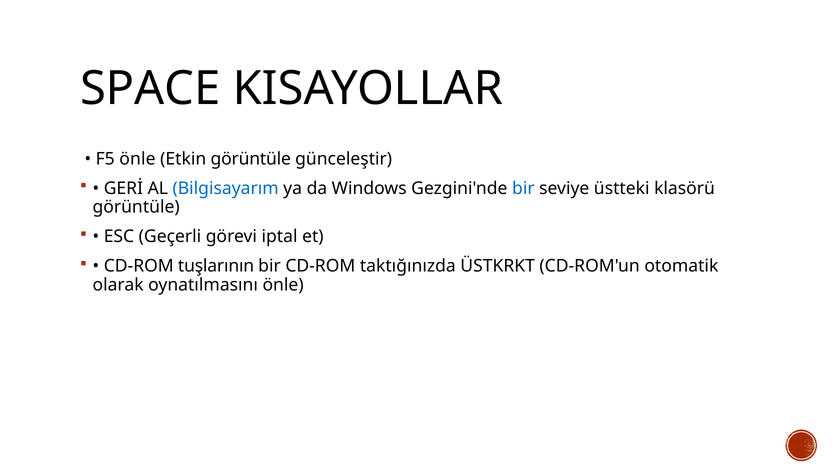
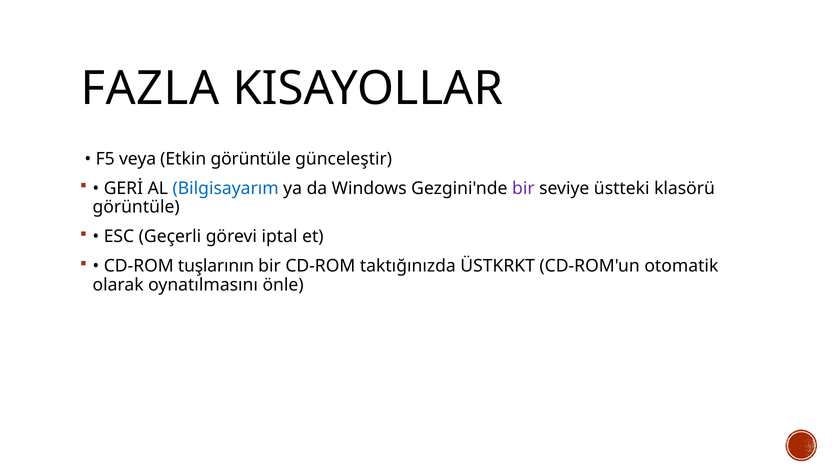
SPACE: SPACE -> FAZLA
F5 önle: önle -> veya
bir at (523, 188) colour: blue -> purple
